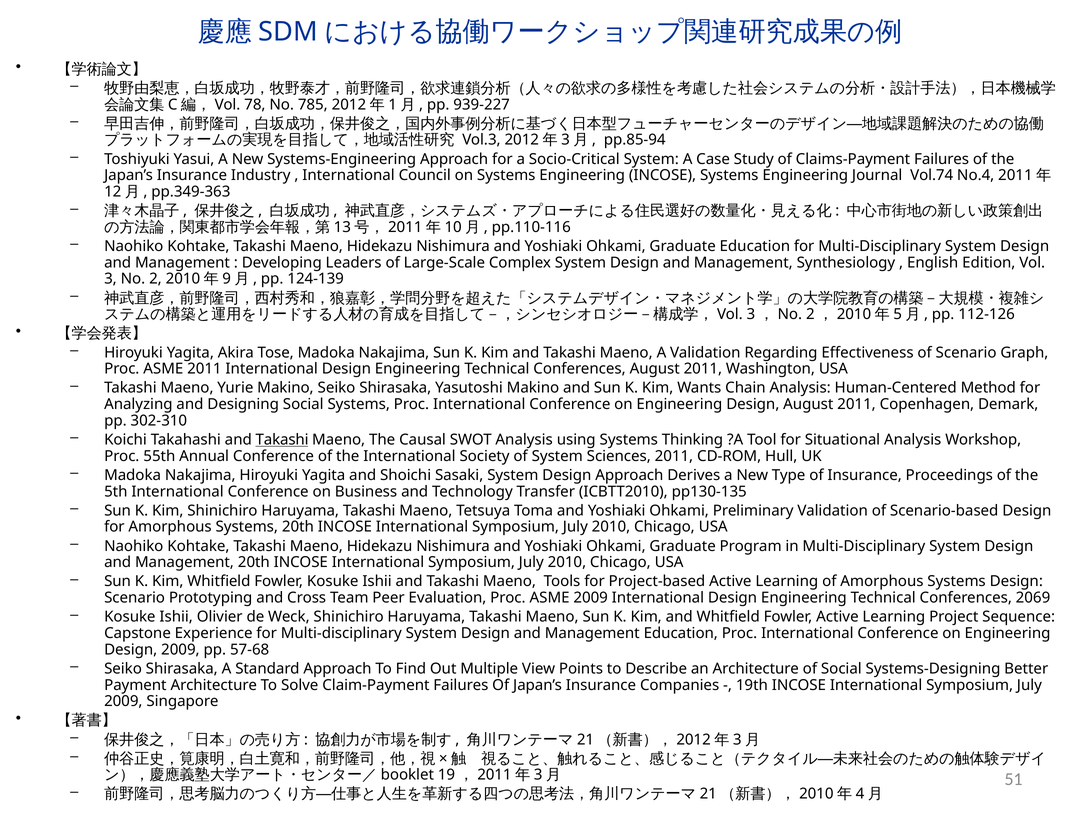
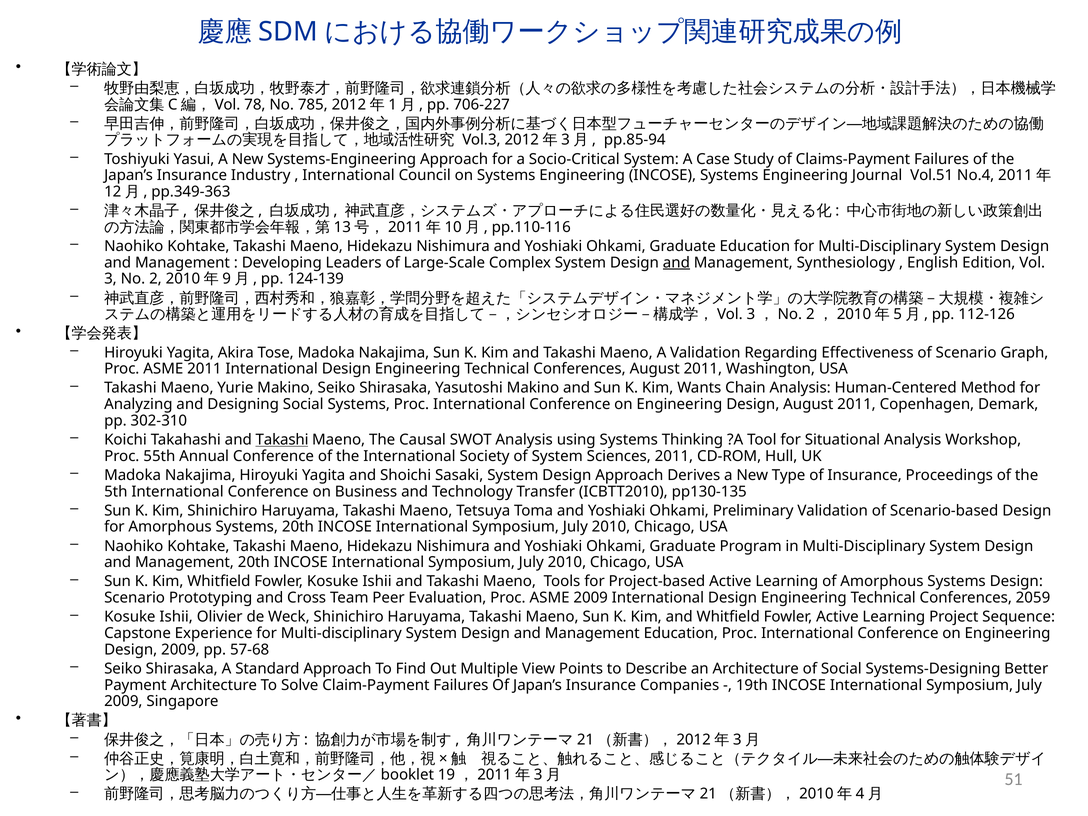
939-227: 939-227 -> 706-227
Vol.74: Vol.74 -> Vol.51
and at (676, 263) underline: none -> present
2069: 2069 -> 2059
